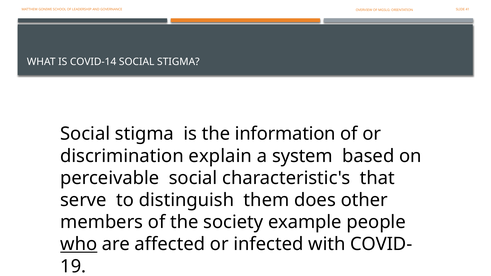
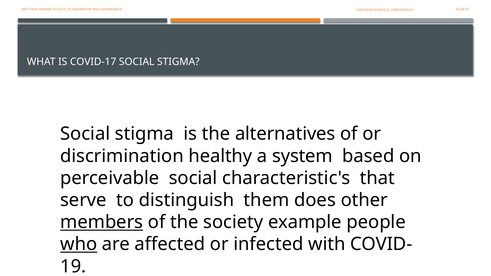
COVID-14: COVID-14 -> COVID-17
information: information -> alternatives
explain: explain -> healthy
members underline: none -> present
